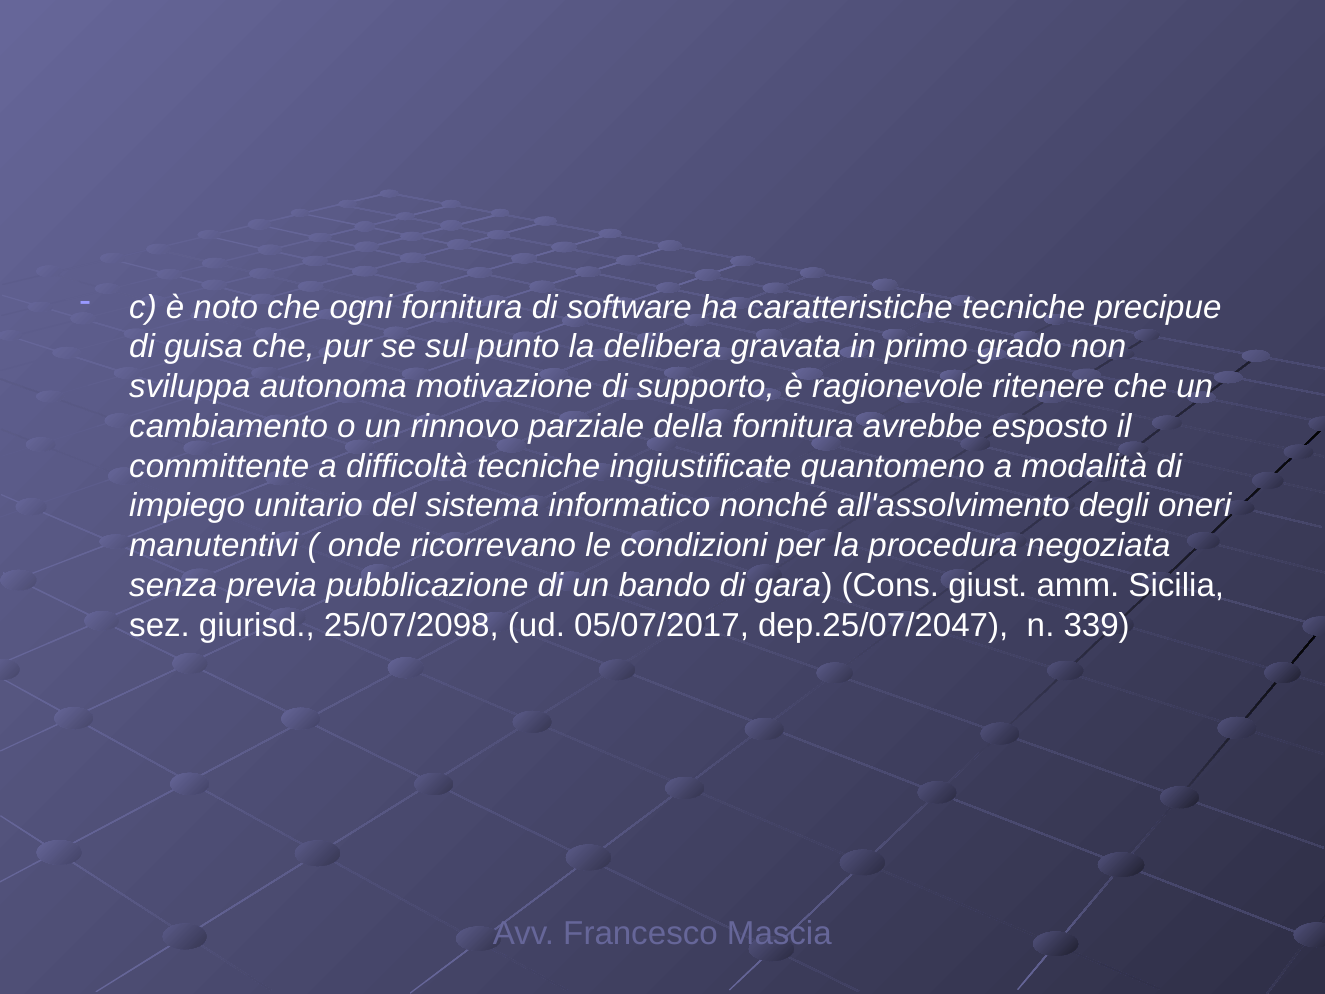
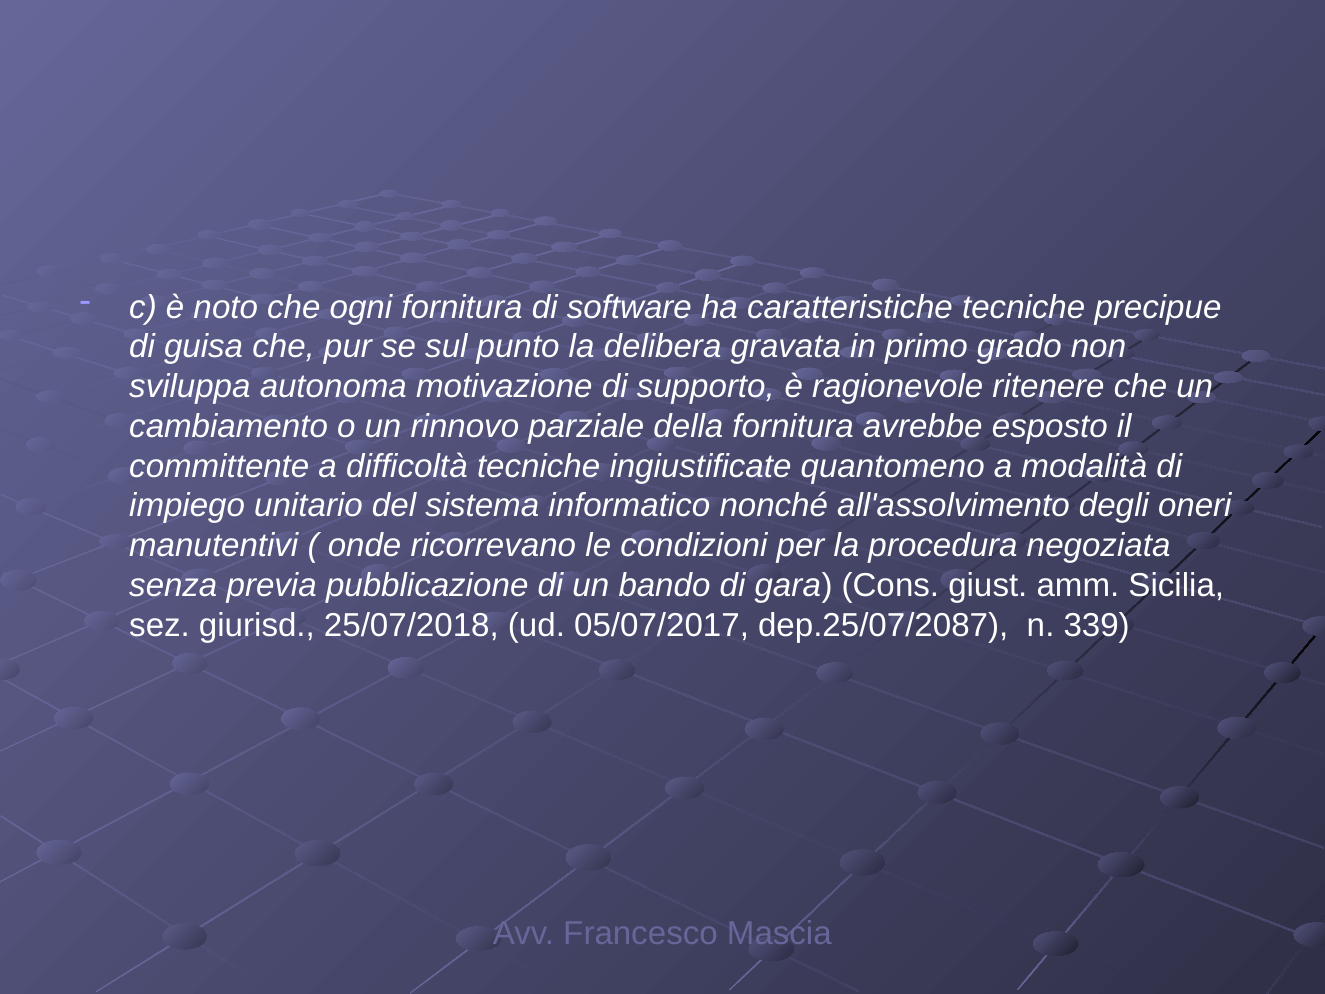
25/07/2098: 25/07/2098 -> 25/07/2018
dep.25/07/2047: dep.25/07/2047 -> dep.25/07/2087
